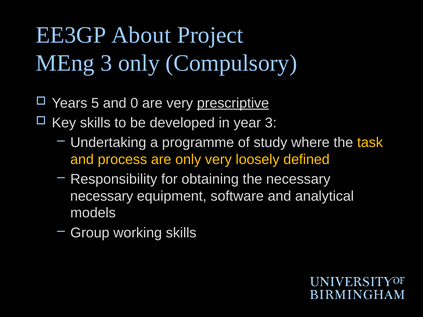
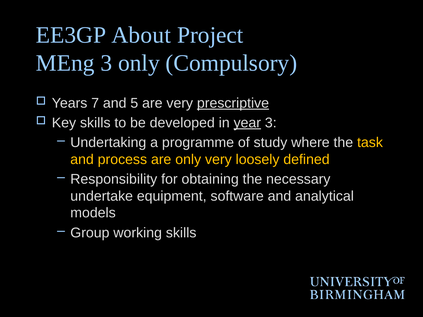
5: 5 -> 7
0: 0 -> 5
year underline: none -> present
necessary at (102, 196): necessary -> undertake
